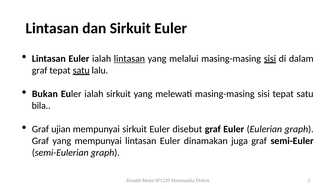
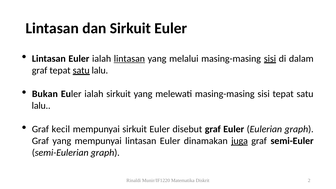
bila at (41, 106): bila -> lalu
ujian: ujian -> kecil
juga underline: none -> present
